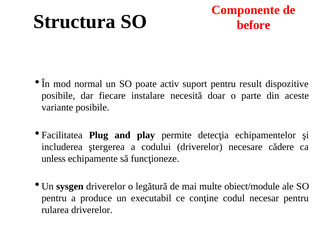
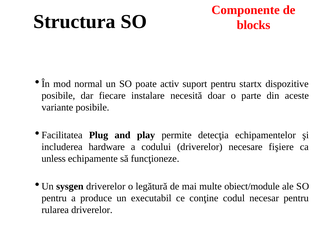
before: before -> blocks
result: result -> startx
ştergerea: ştergerea -> hardware
cădere: cădere -> fişiere
